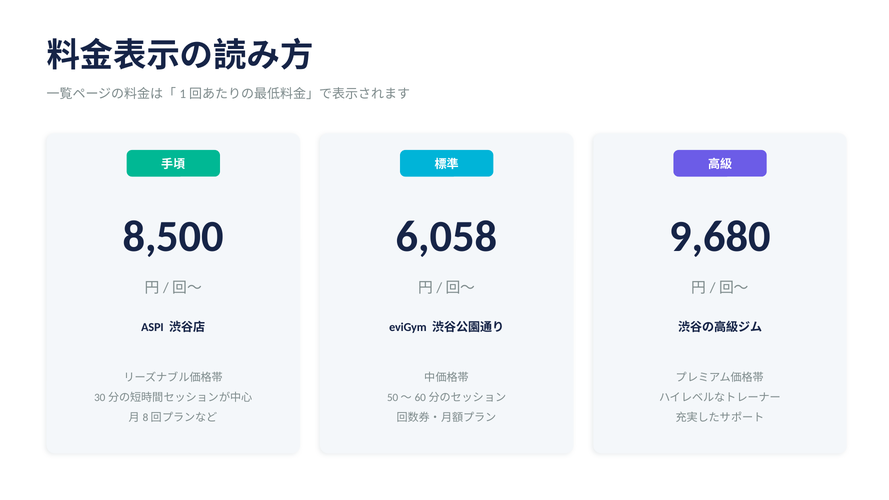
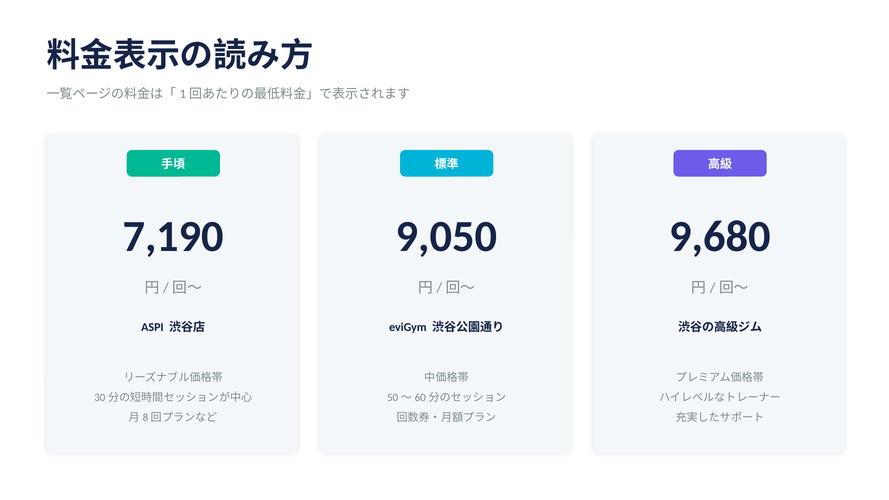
8,500: 8,500 -> 7,190
6,058: 6,058 -> 9,050
